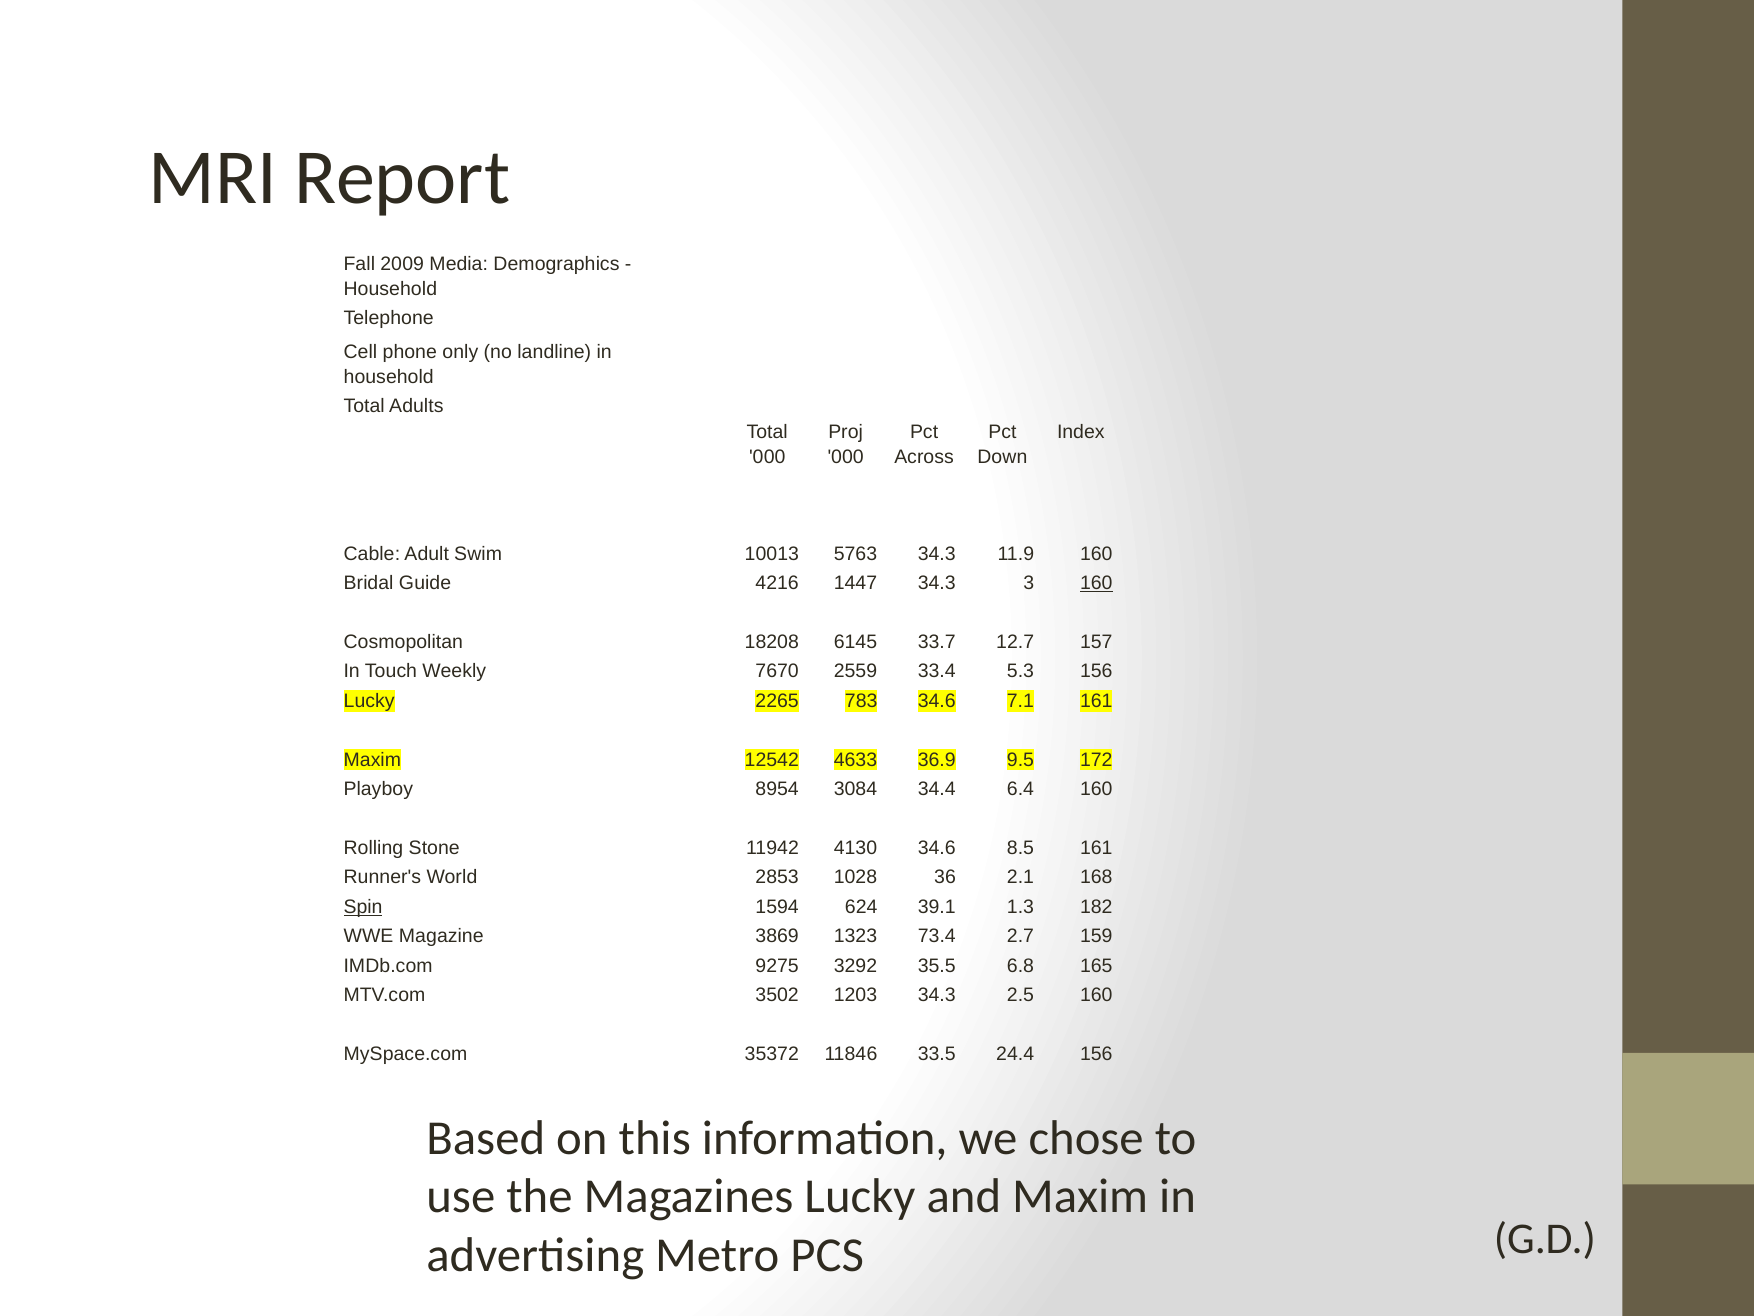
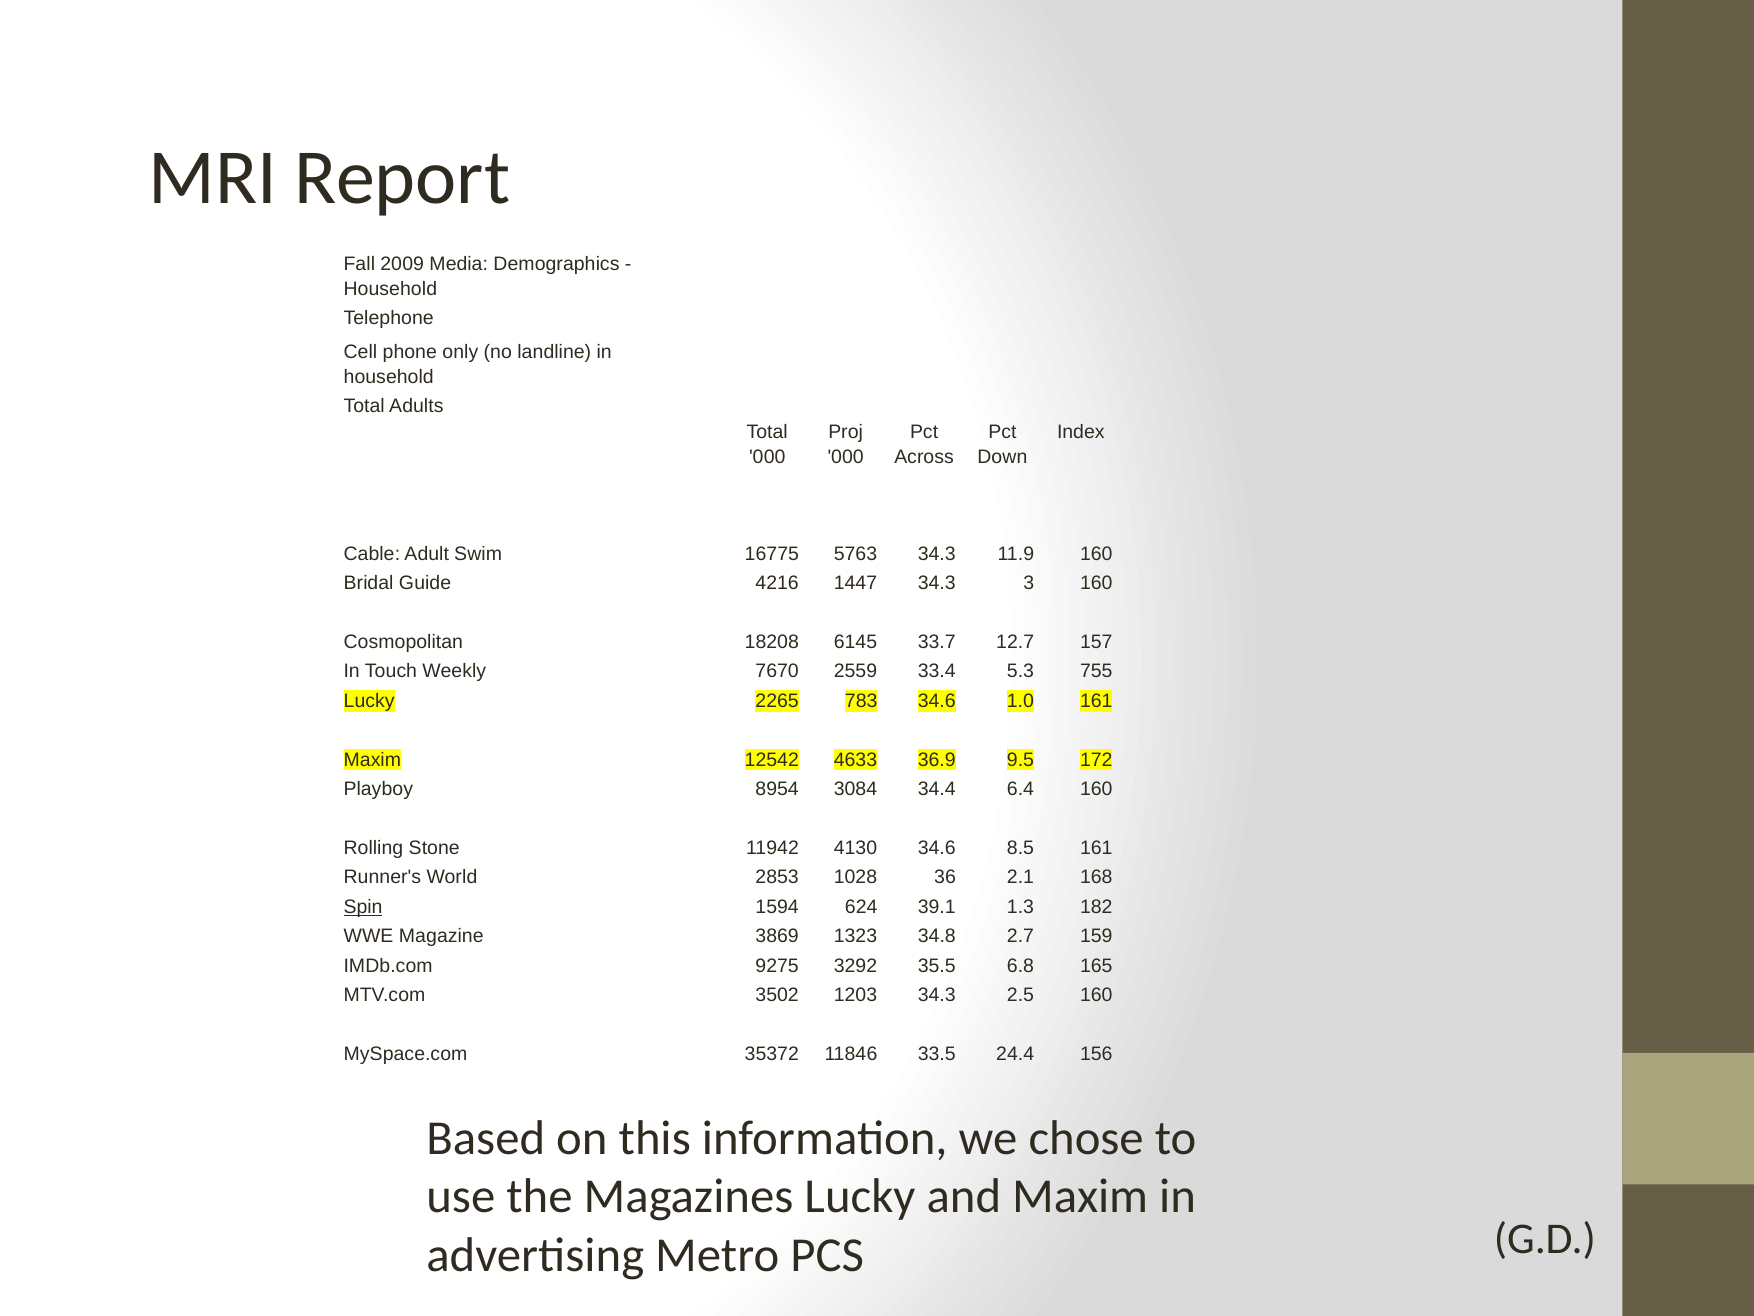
10013: 10013 -> 16775
160 at (1096, 583) underline: present -> none
5.3 156: 156 -> 755
7.1: 7.1 -> 1.0
73.4: 73.4 -> 34.8
